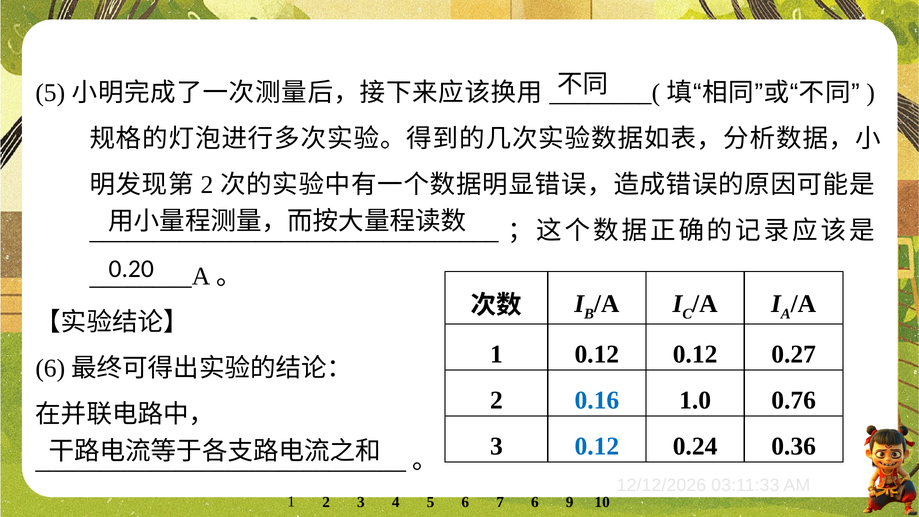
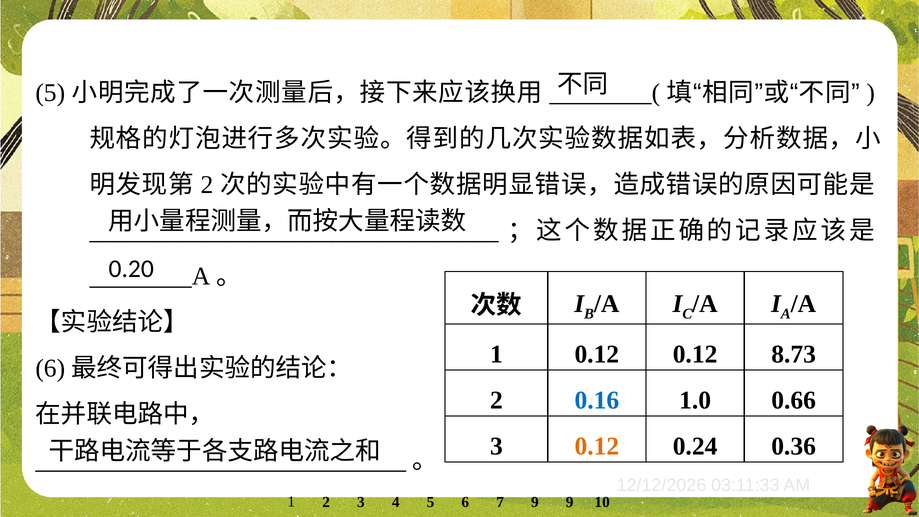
0.27: 0.27 -> 8.73
0.76: 0.76 -> 0.66
0.12 at (597, 446) colour: blue -> orange
7 6: 6 -> 9
